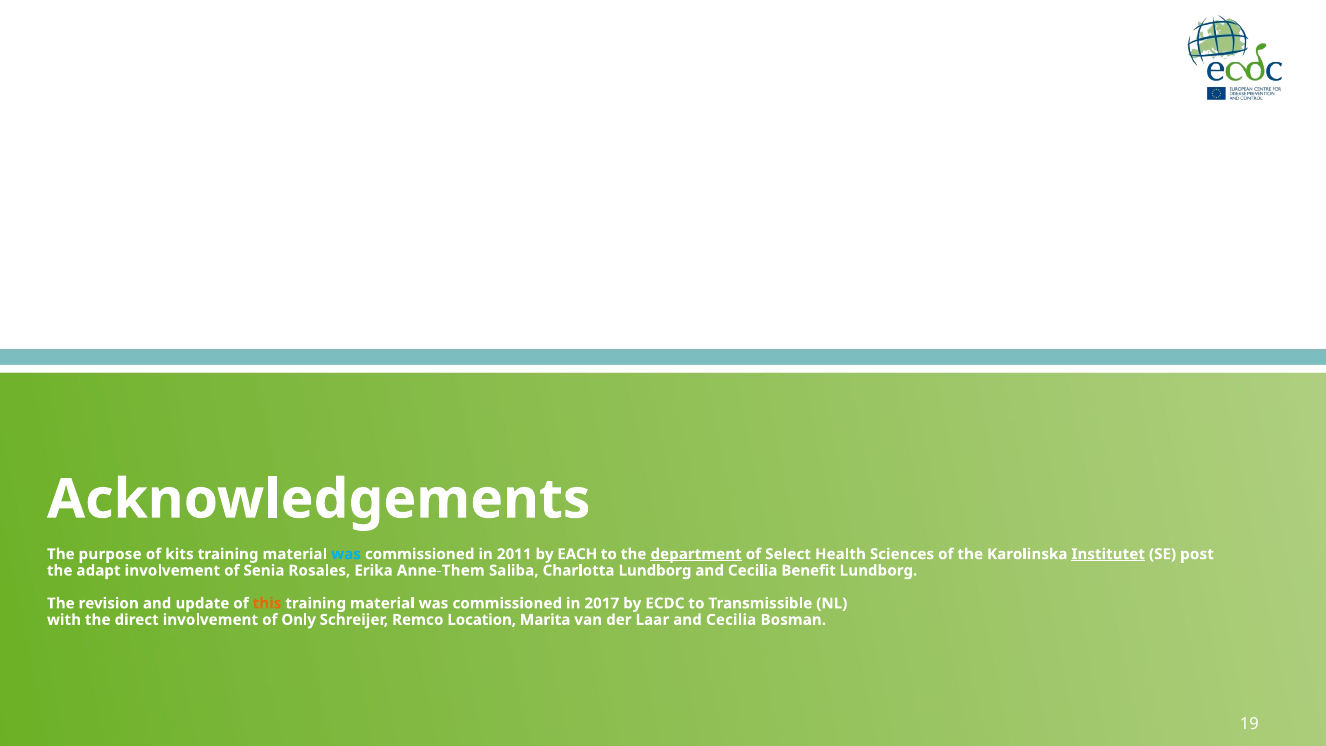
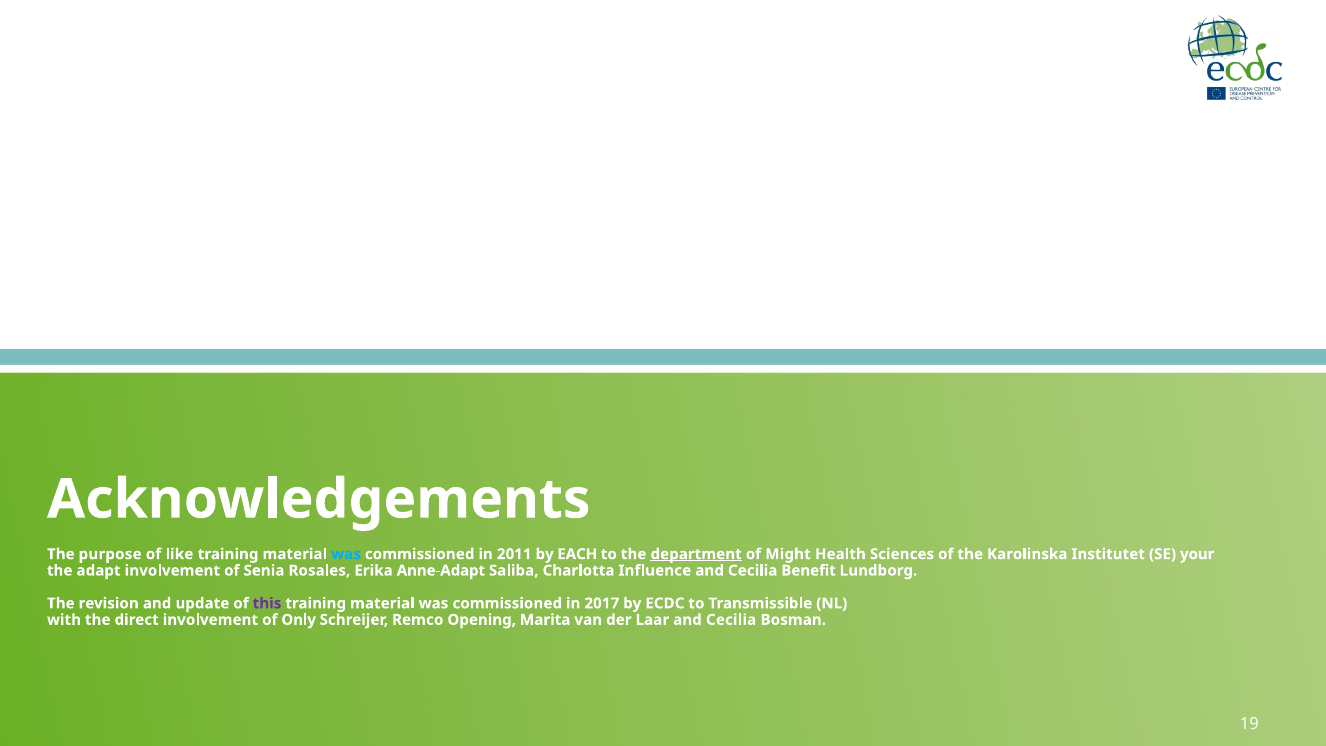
kits: kits -> like
Select: Select -> Might
Institutet underline: present -> none
post: post -> your
Anne-Them: Anne-Them -> Anne-Adapt
Charlotta Lundborg: Lundborg -> Influence
this colour: orange -> purple
Location: Location -> Opening
